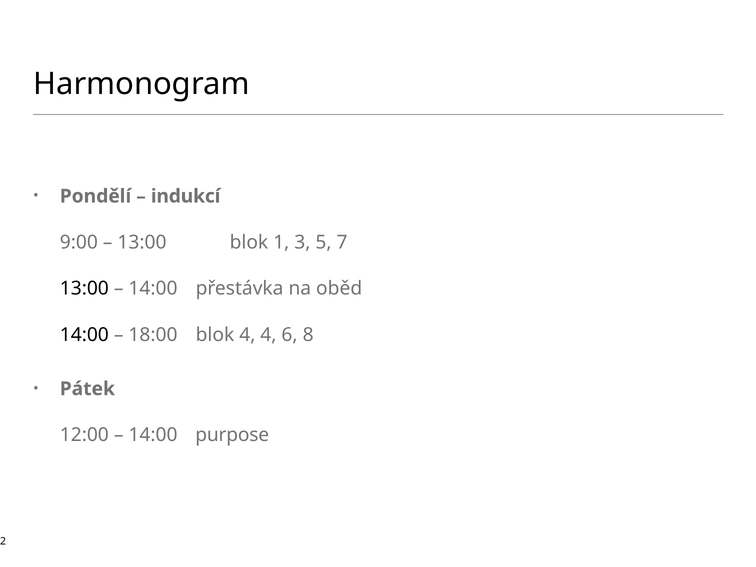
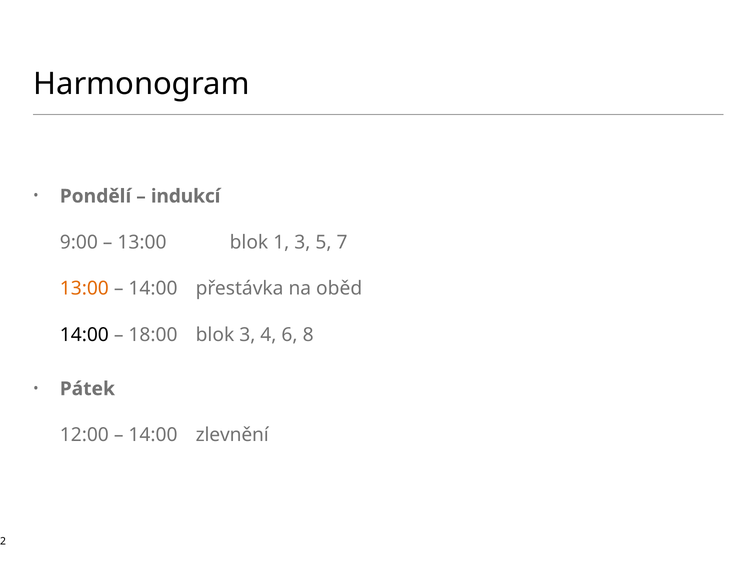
13:00 at (84, 289) colour: black -> orange
blok 4: 4 -> 3
purpose: purpose -> zlevnění
